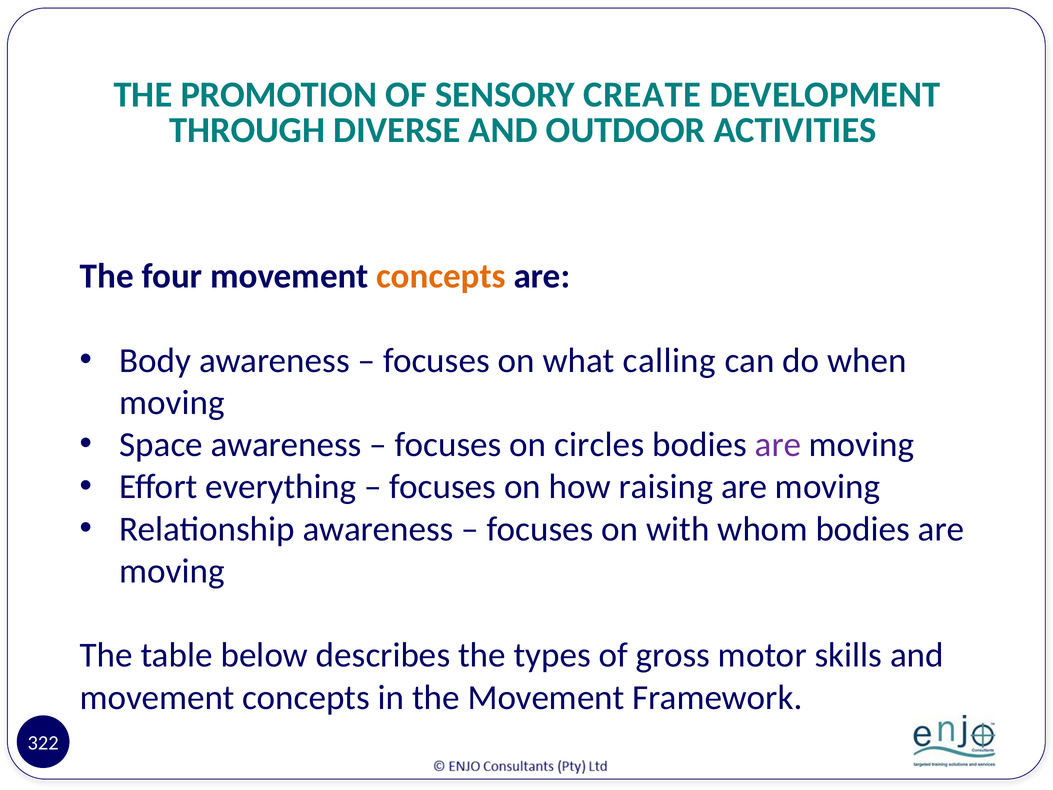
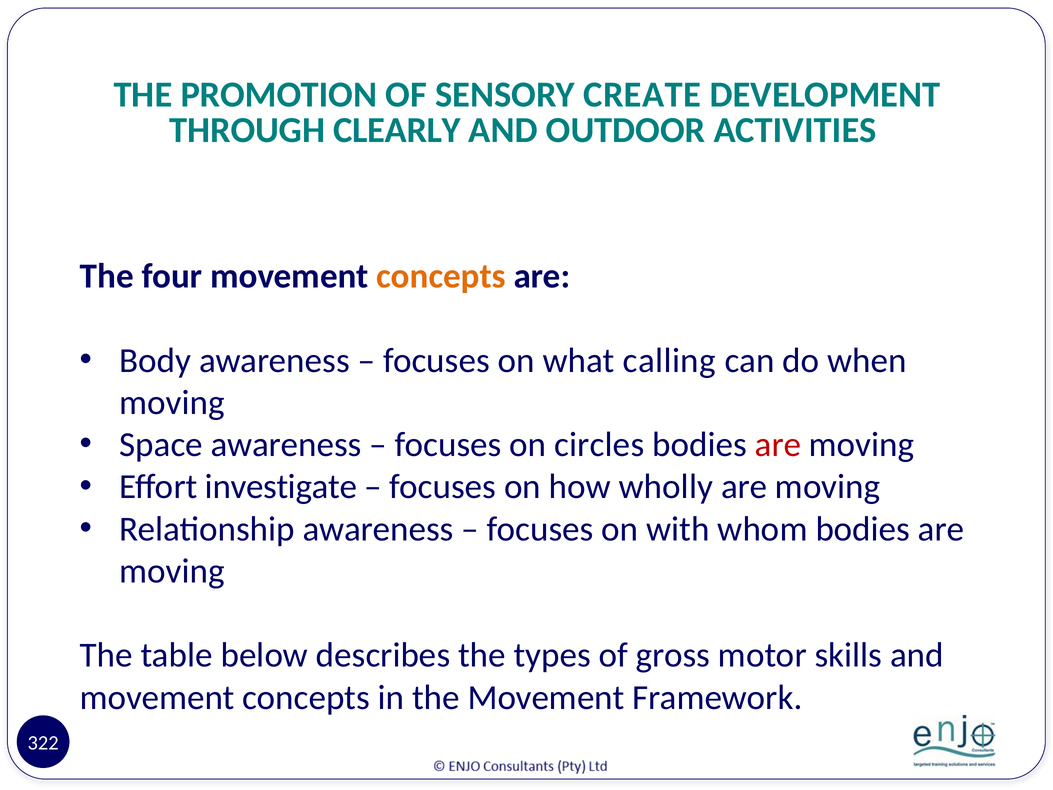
DIVERSE: DIVERSE -> CLEARLY
are at (778, 445) colour: purple -> red
everything: everything -> investigate
raising: raising -> wholly
